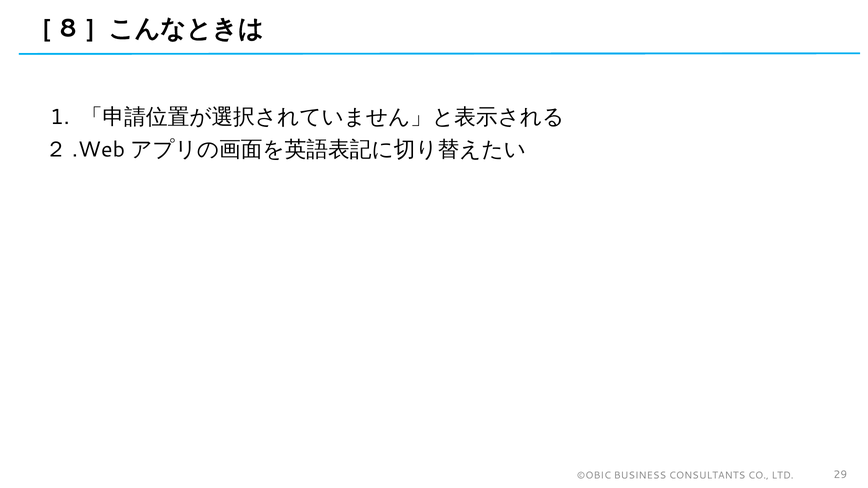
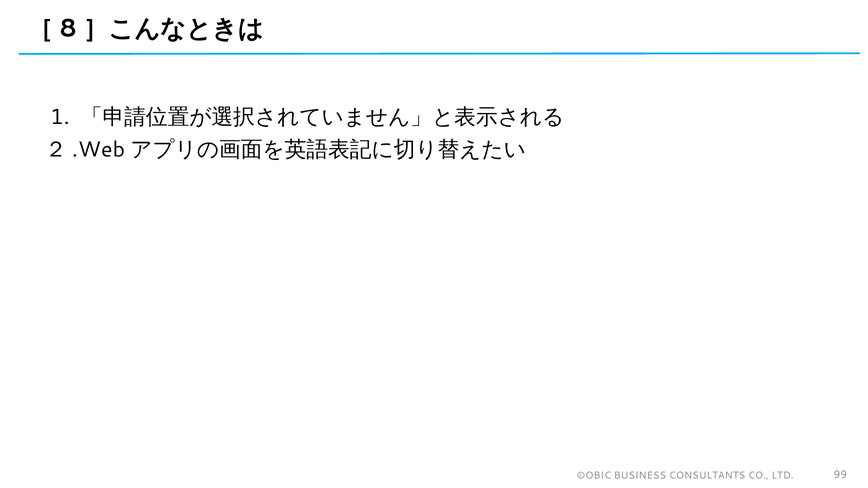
29: 29 -> 99
